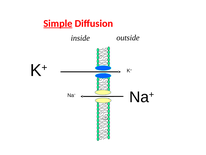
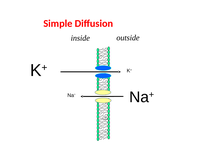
Simple underline: present -> none
